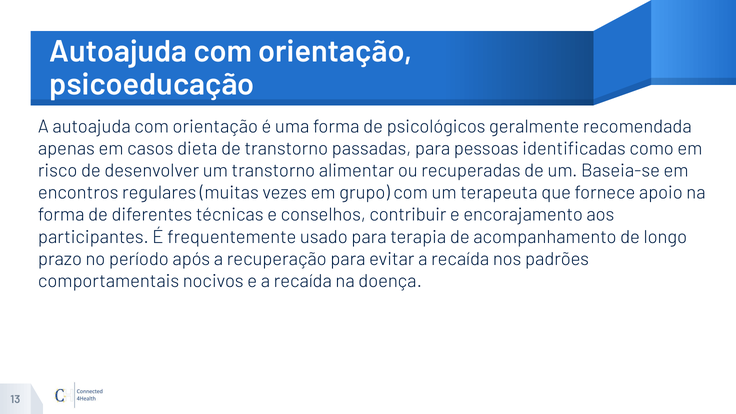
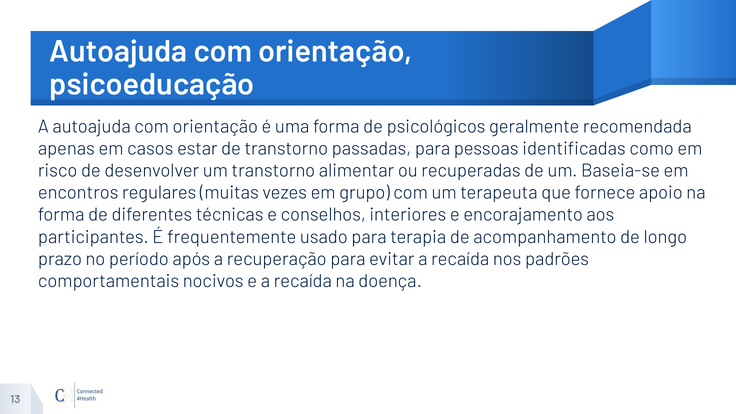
dieta: dieta -> estar
contribuir: contribuir -> interiores
